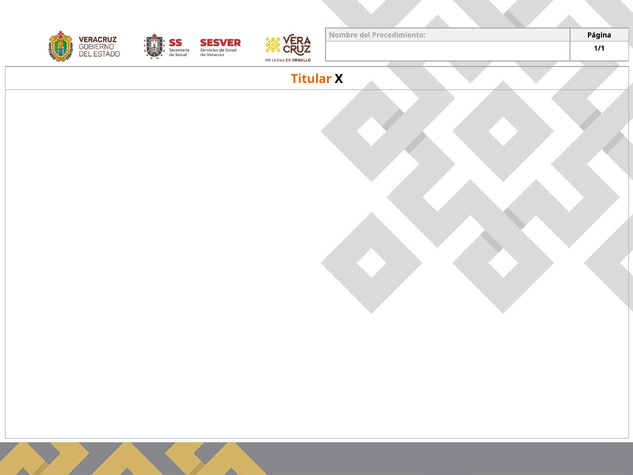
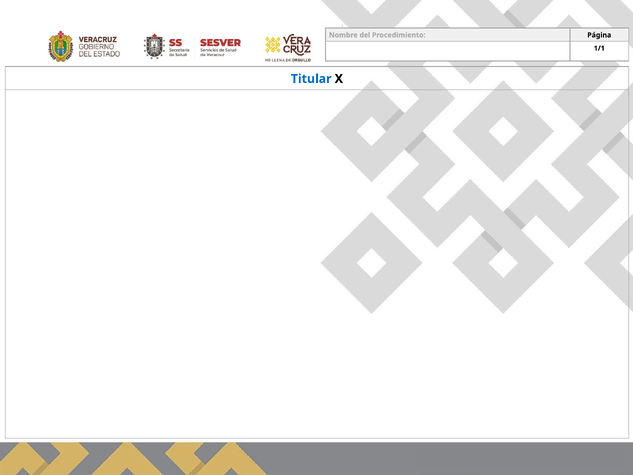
Titular colour: orange -> blue
